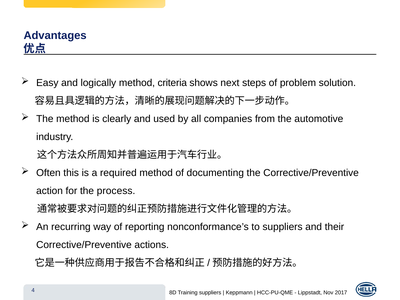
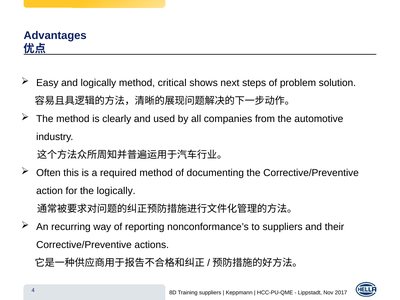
criteria: criteria -> critical
the process: process -> logically
